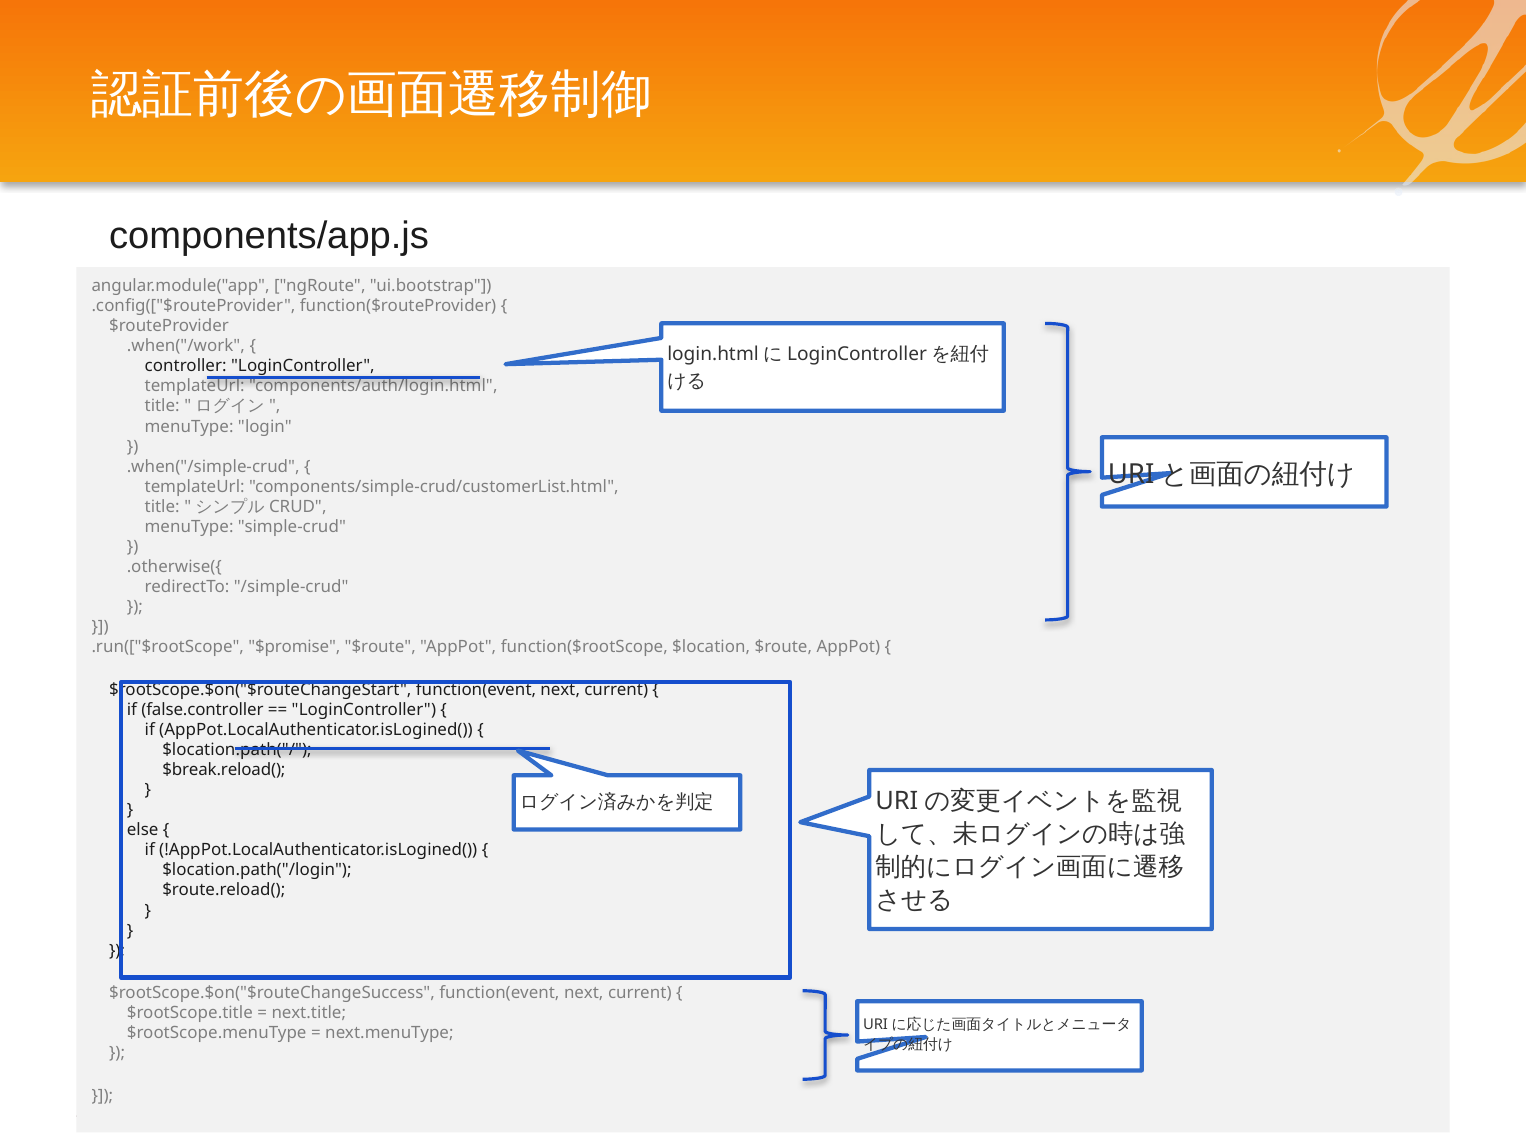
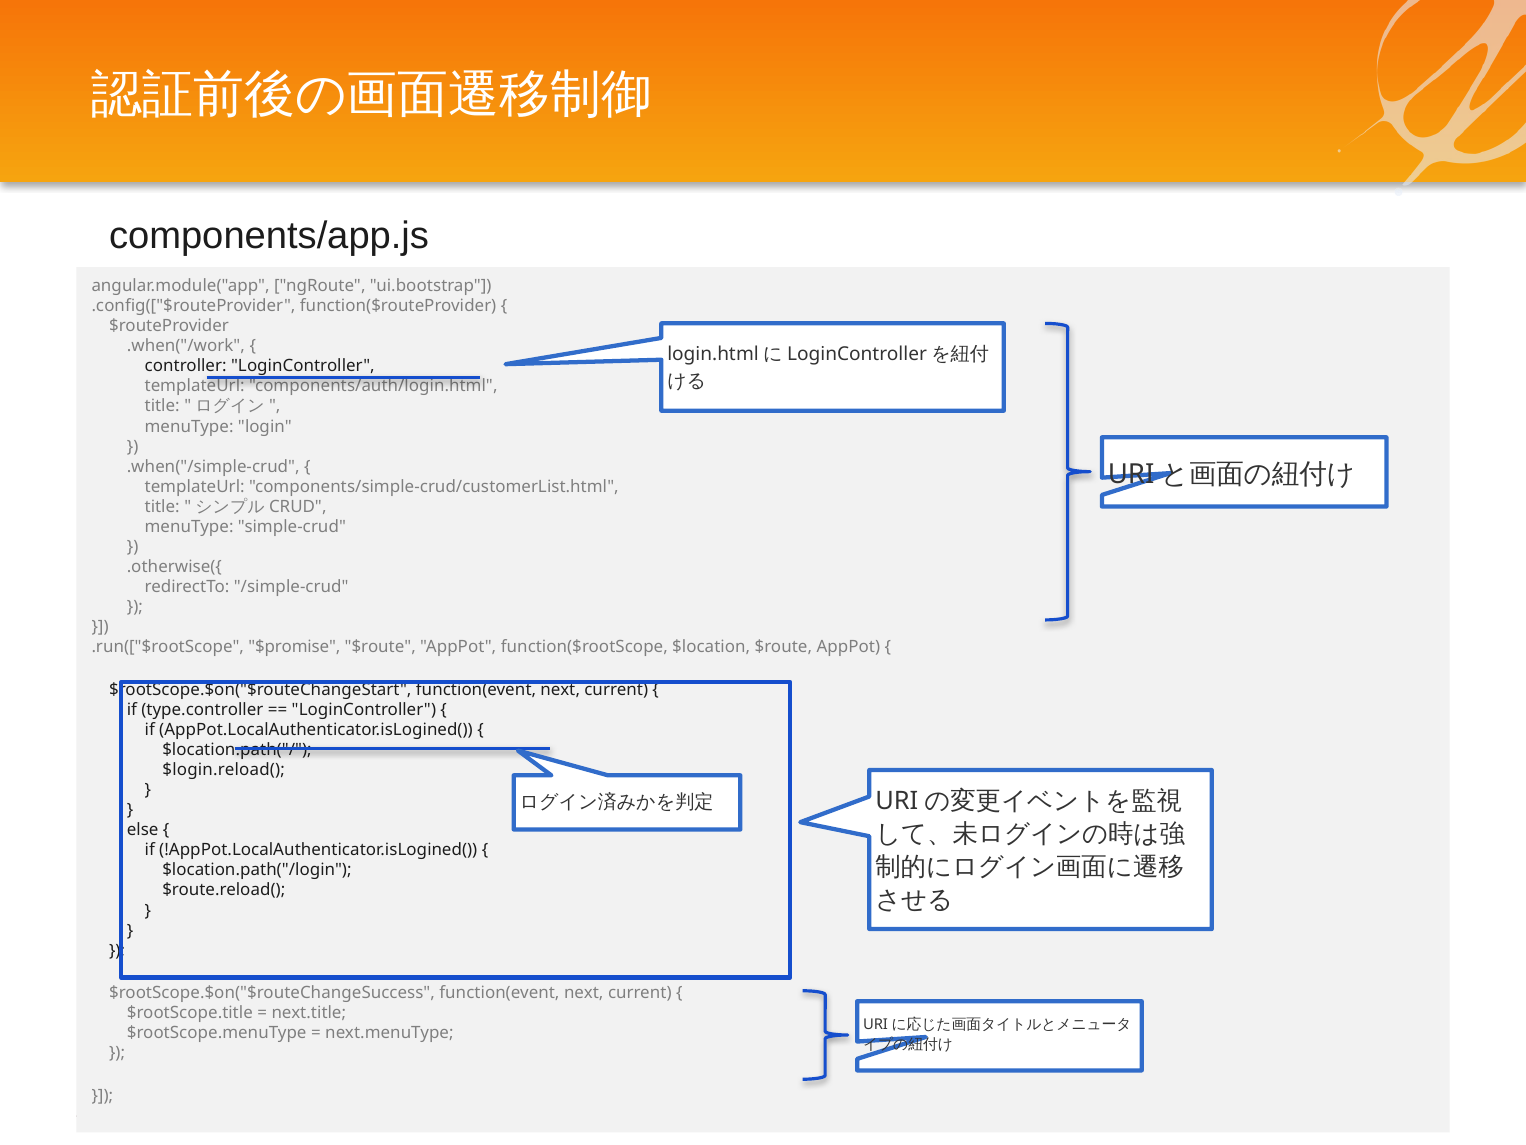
false.controller: false.controller -> type.controller
$break.reload(: $break.reload( -> $login.reload(
